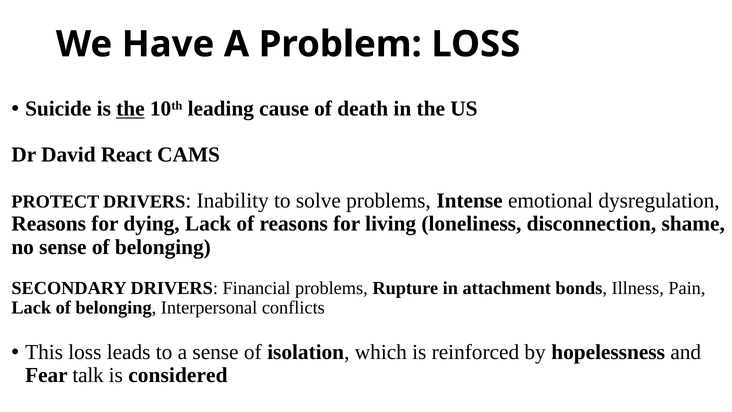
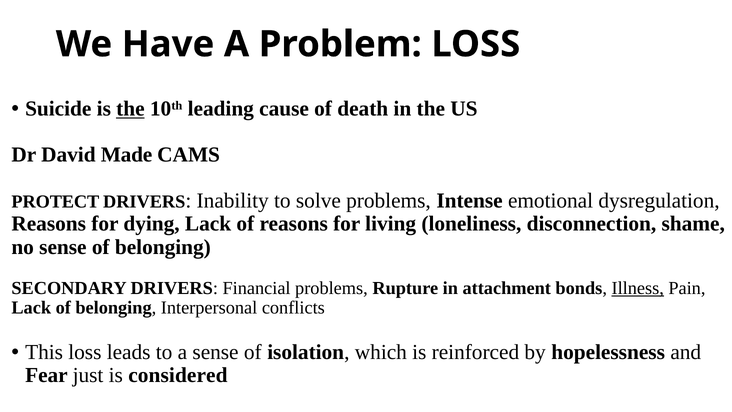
React: React -> Made
Illness underline: none -> present
talk: talk -> just
